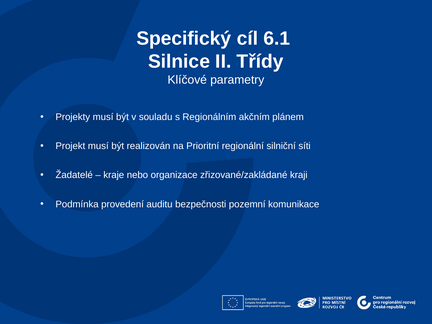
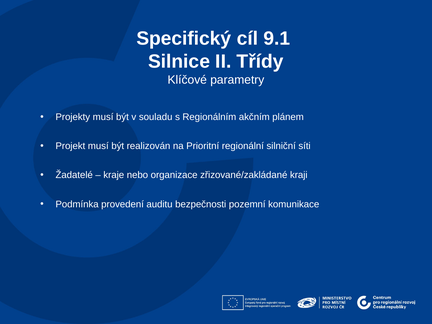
6.1: 6.1 -> 9.1
